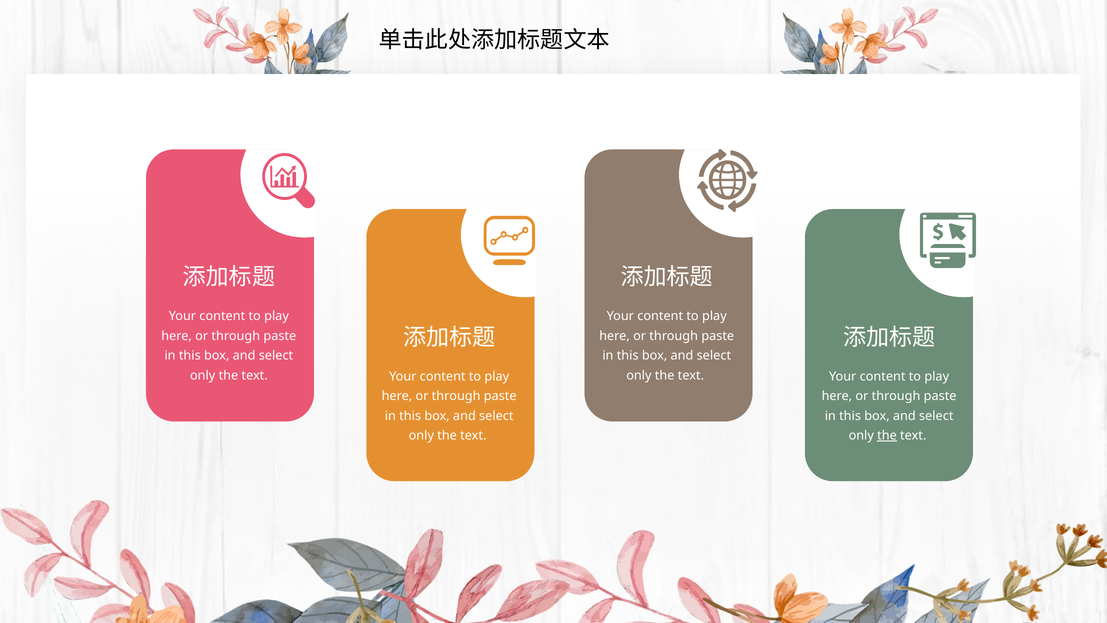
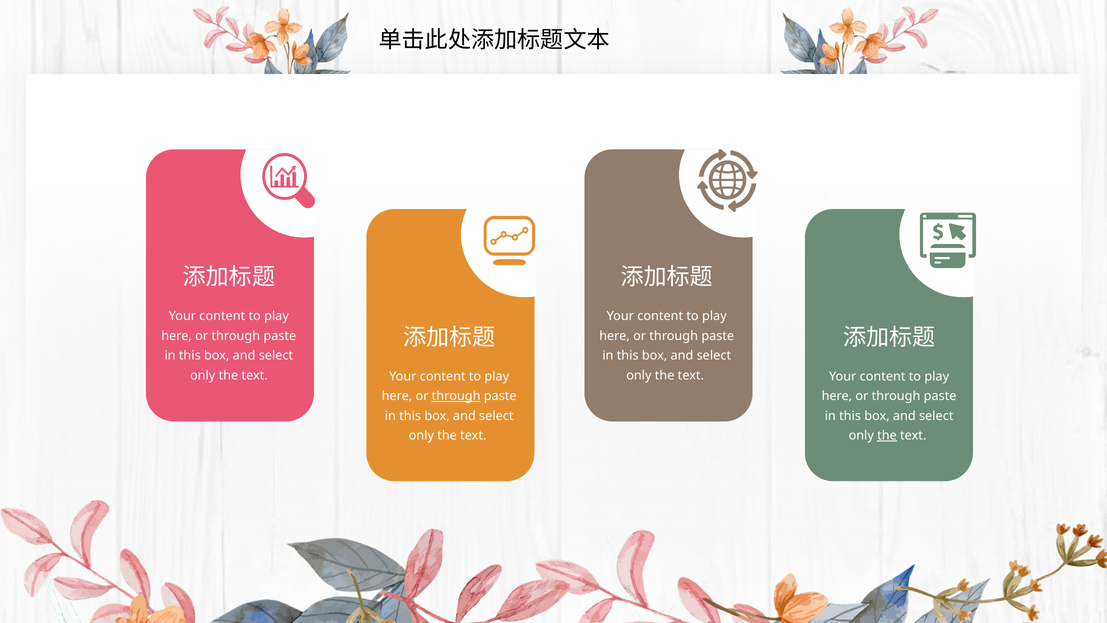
through at (456, 396) underline: none -> present
